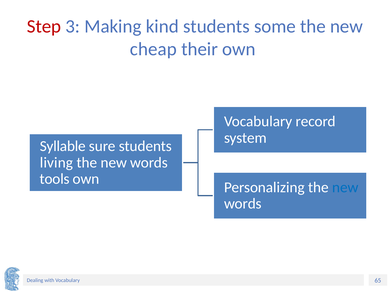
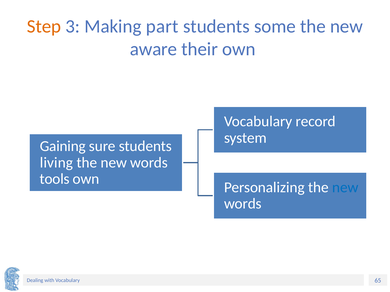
Step colour: red -> orange
kind: kind -> part
cheap: cheap -> aware
Syllable: Syllable -> Gaining
